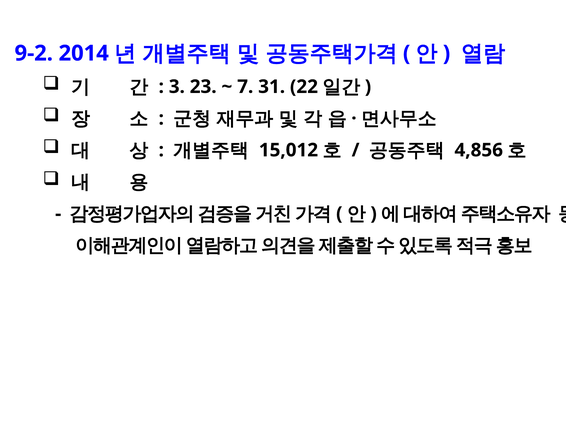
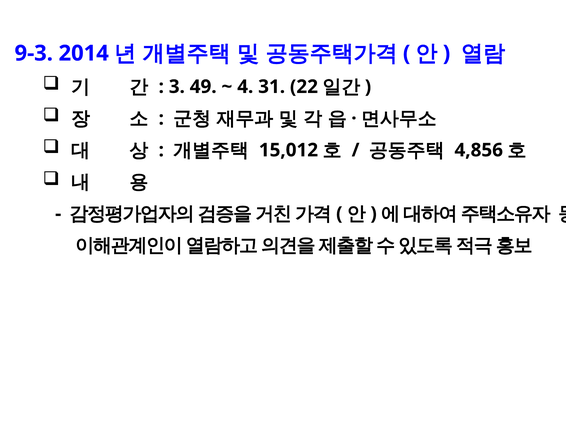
9-2: 9-2 -> 9-3
23: 23 -> 49
7: 7 -> 4
